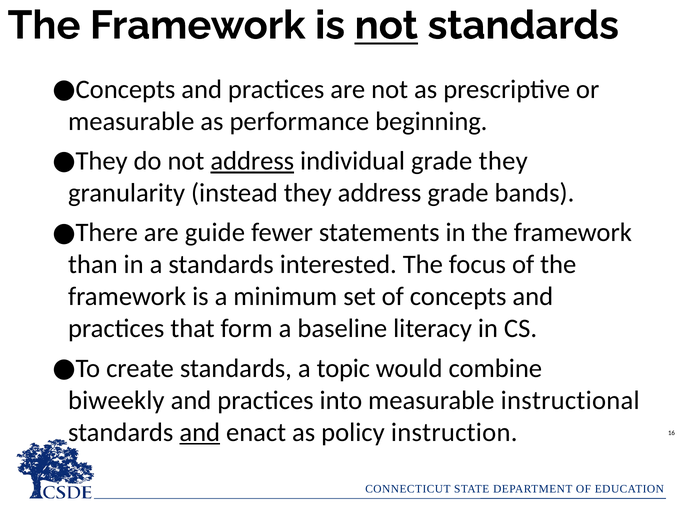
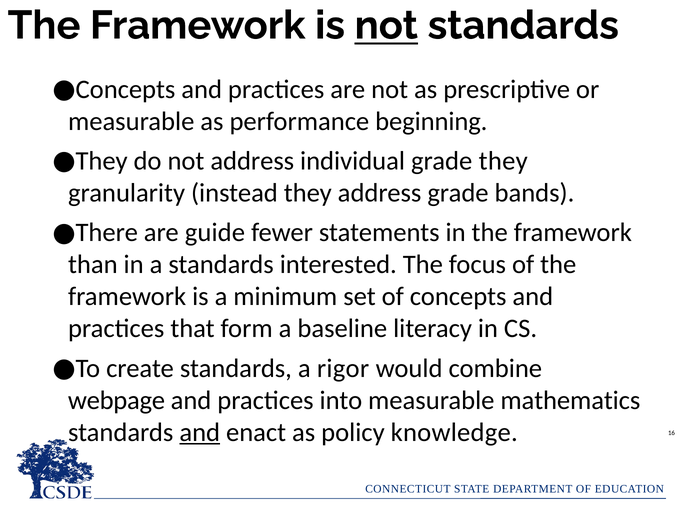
address at (252, 161) underline: present -> none
topic: topic -> rigor
biweekly: biweekly -> webpage
instructional: instructional -> mathematics
instruction: instruction -> knowledge
